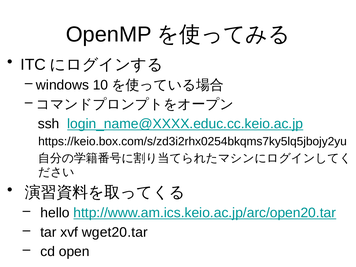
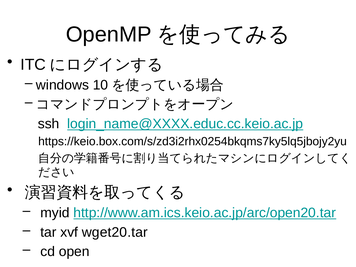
hello: hello -> myid
